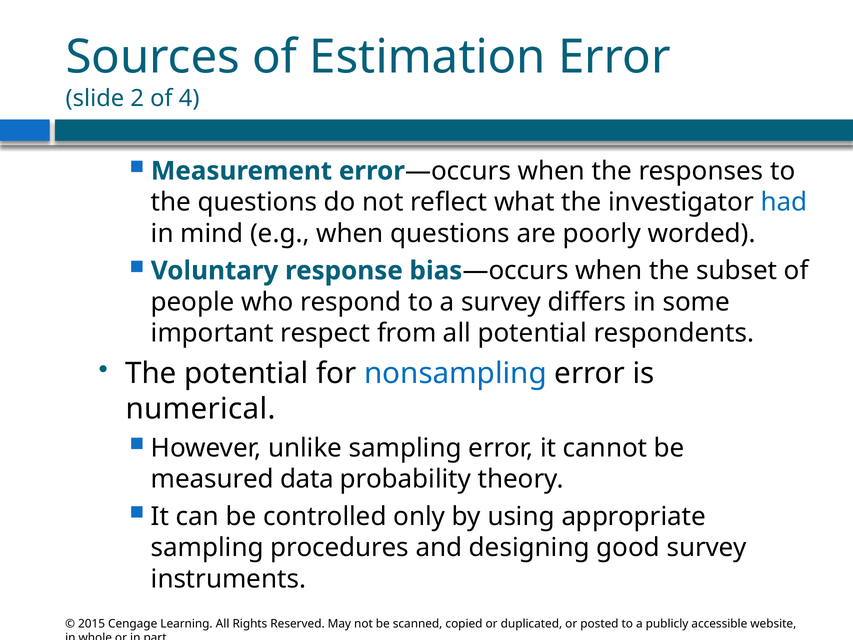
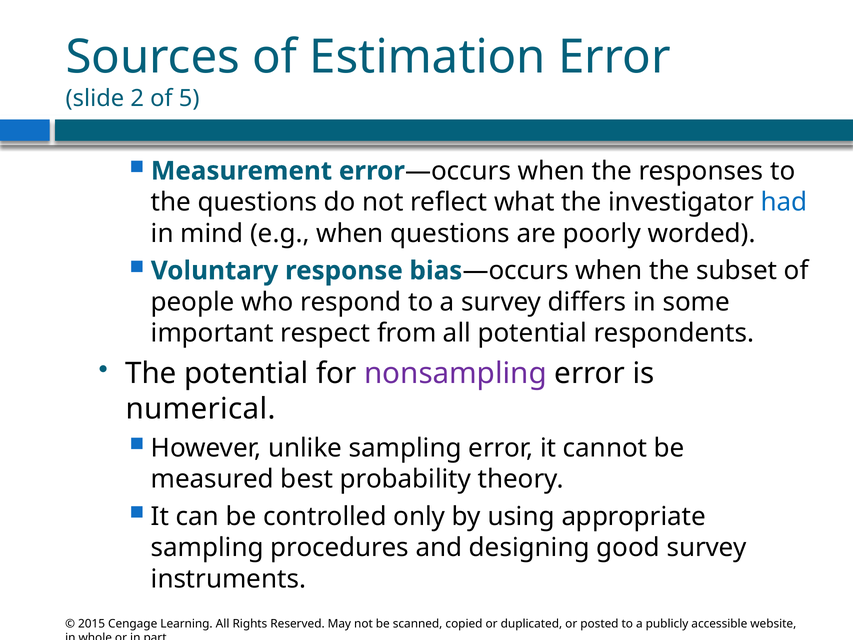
4: 4 -> 5
nonsampling colour: blue -> purple
data: data -> best
